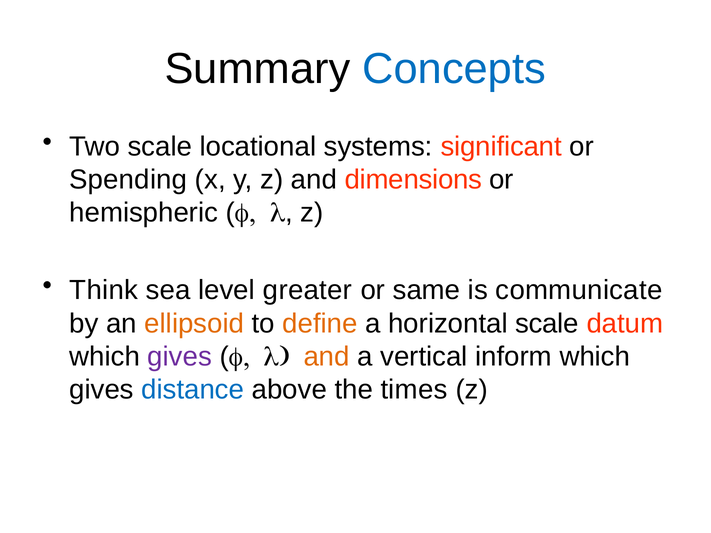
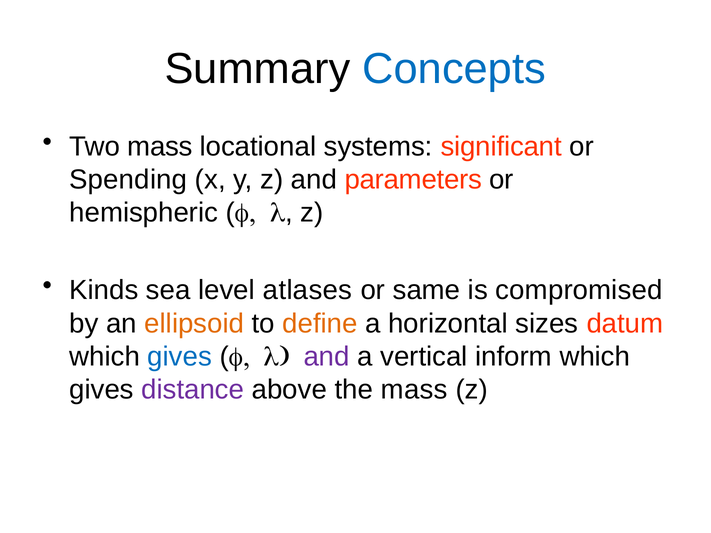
Two scale: scale -> mass
dimensions: dimensions -> parameters
Think: Think -> Kinds
greater: greater -> atlases
communicate: communicate -> compromised
horizontal scale: scale -> sizes
gives at (180, 357) colour: purple -> blue
and at (327, 357) colour: orange -> purple
distance colour: blue -> purple
the times: times -> mass
